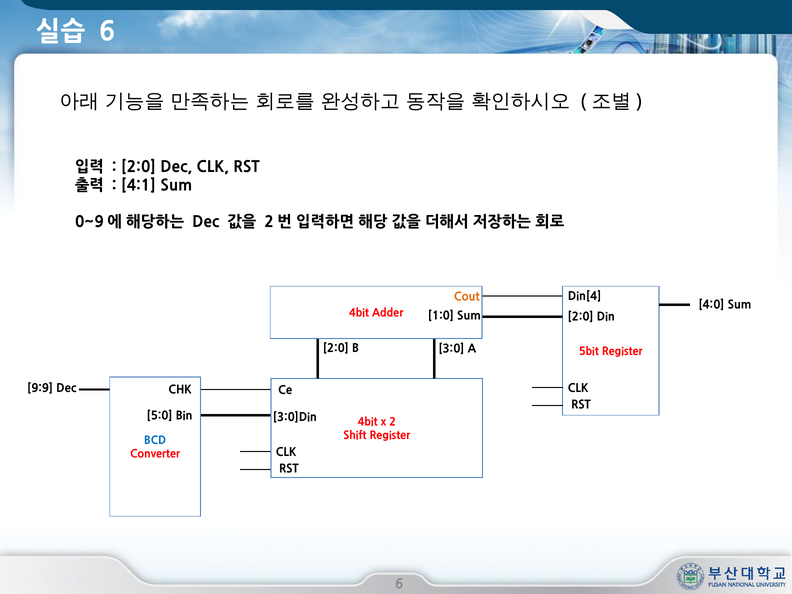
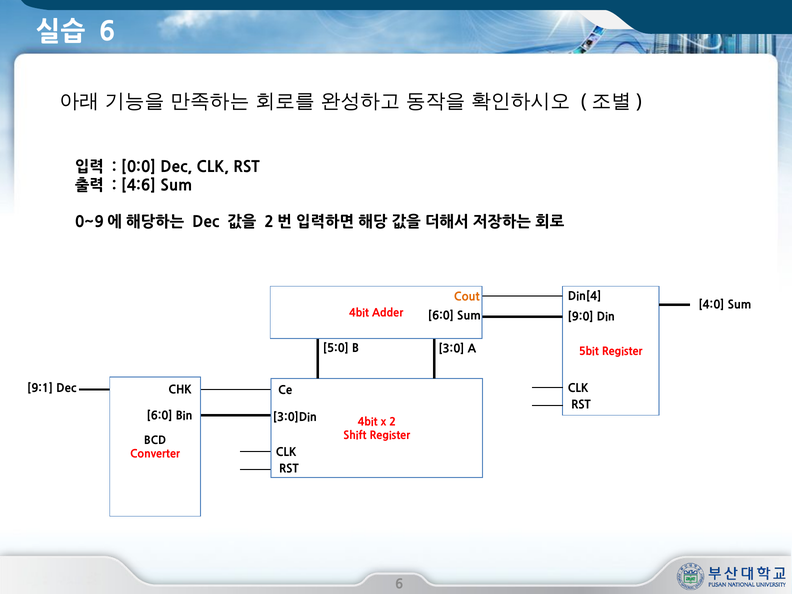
2:0 at (139, 167): 2:0 -> 0:0
4:1: 4:1 -> 4:6
1:0 at (441, 316): 1:0 -> 6:0
2:0 at (581, 317): 2:0 -> 9:0
2:0 at (336, 348): 2:0 -> 5:0
9:9: 9:9 -> 9:1
5:0 at (160, 416): 5:0 -> 6:0
BCD colour: blue -> black
